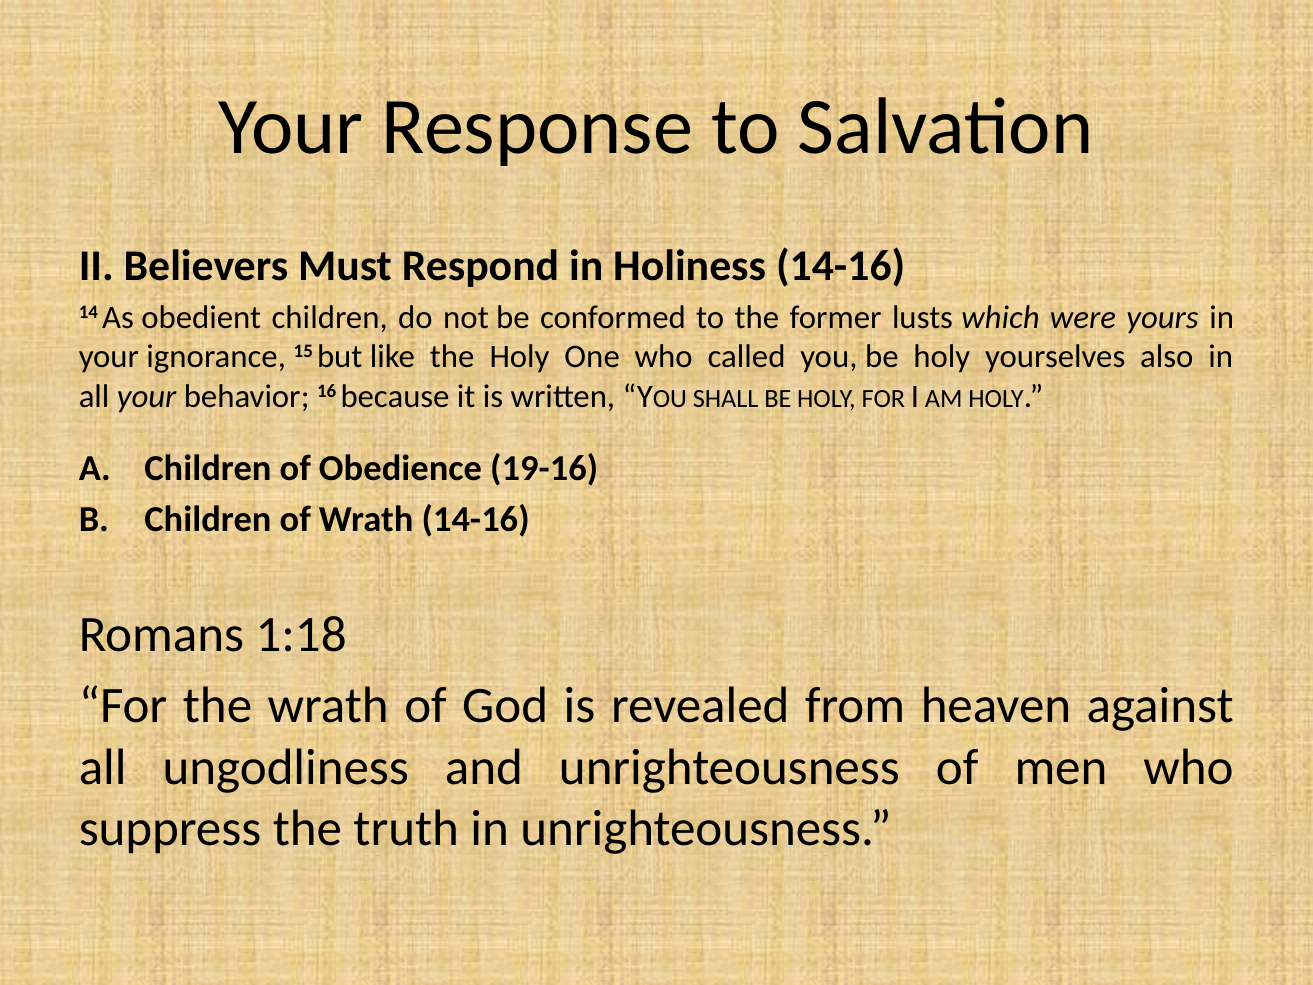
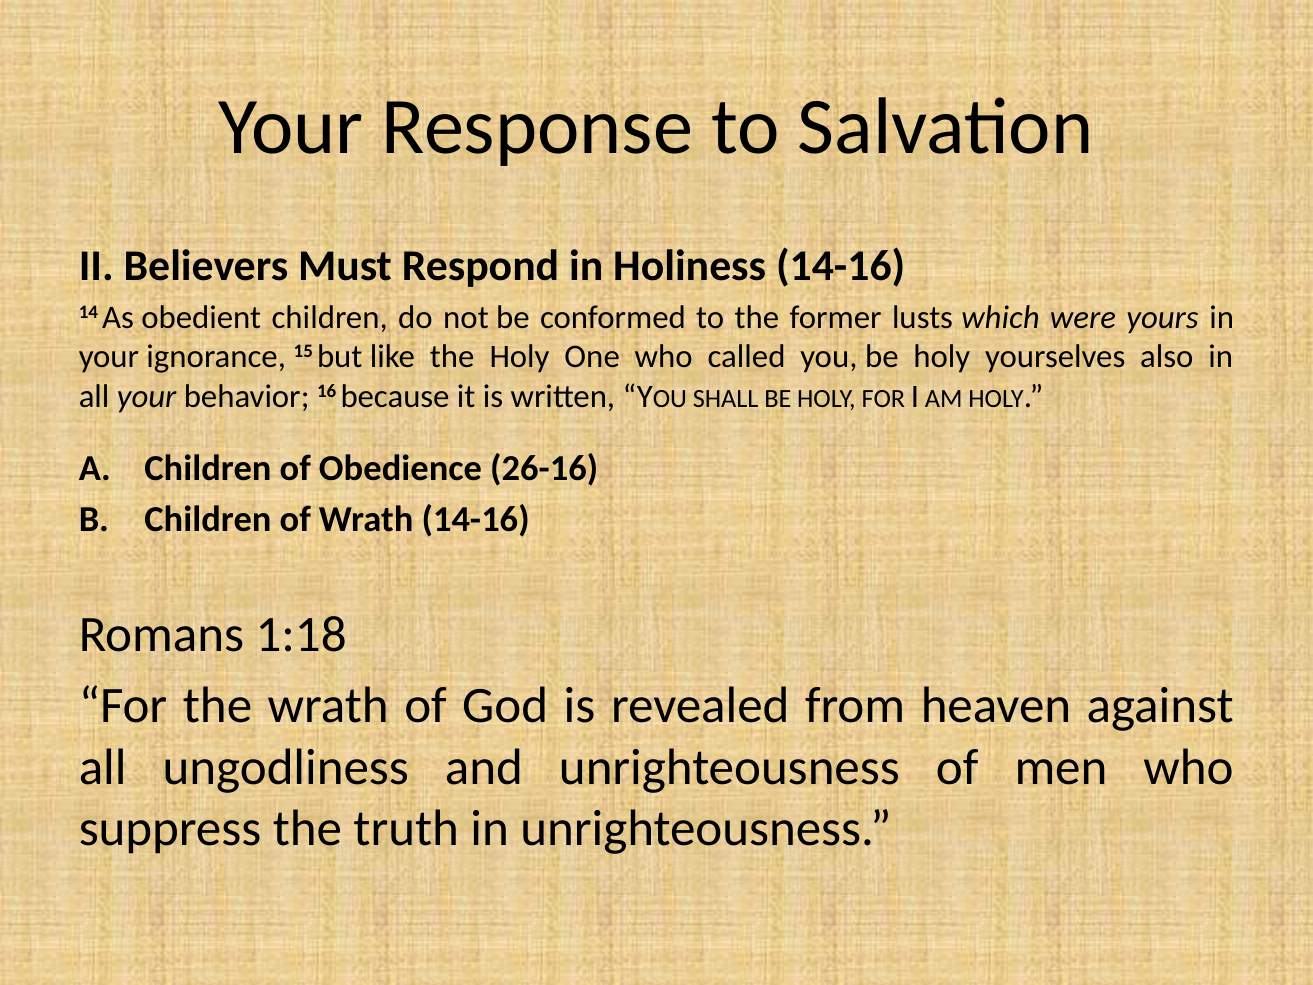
19-16: 19-16 -> 26-16
